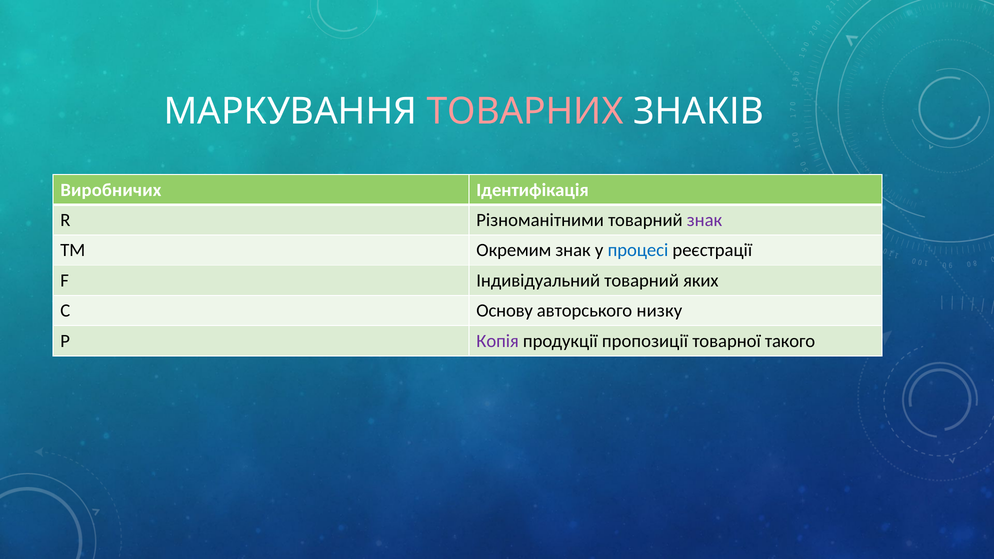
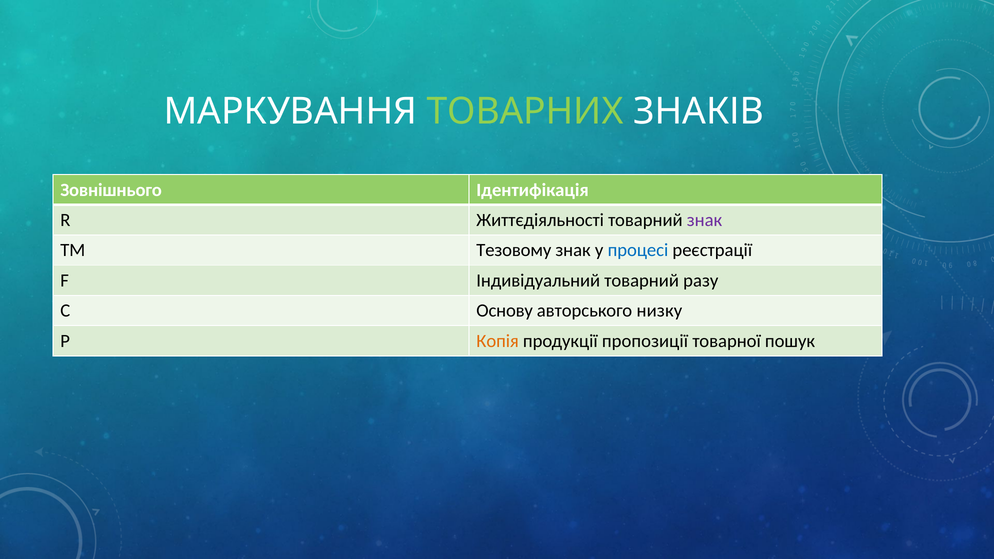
ТОВАРНИХ colour: pink -> light green
Виробничих: Виробничих -> Зовнішнього
Різноманітними: Різноманітними -> Життєдіяльності
Окремим: Окремим -> Тезовому
яких: яких -> разу
Копія colour: purple -> orange
такого: такого -> пошук
